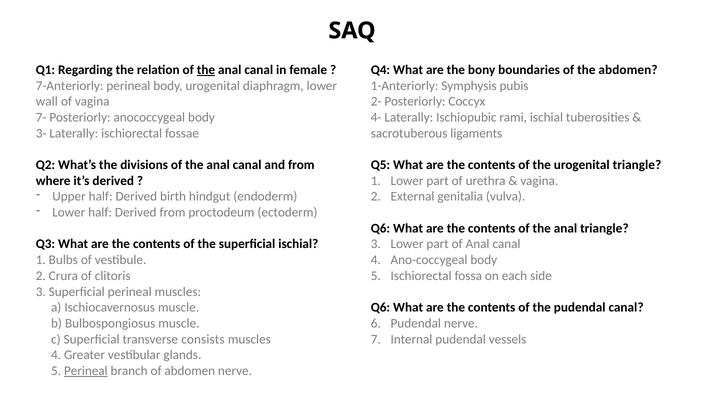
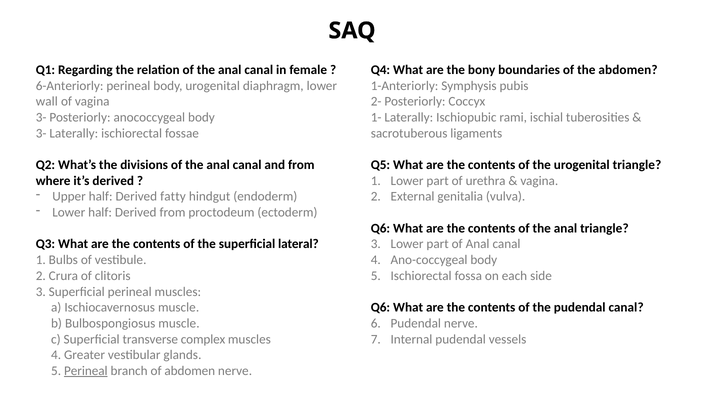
the at (206, 70) underline: present -> none
7-Anteriorly: 7-Anteriorly -> 6-Anteriorly
7- at (41, 117): 7- -> 3-
4-: 4- -> 1-
birth: birth -> fatty
superficial ischial: ischial -> lateral
consists: consists -> complex
